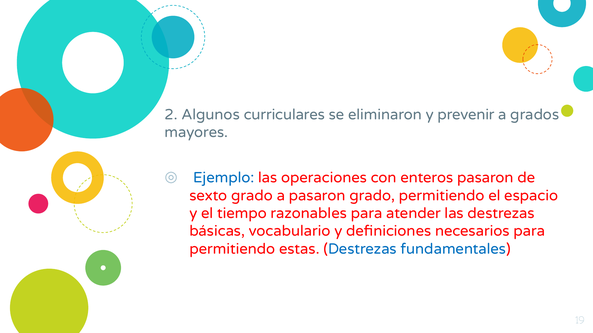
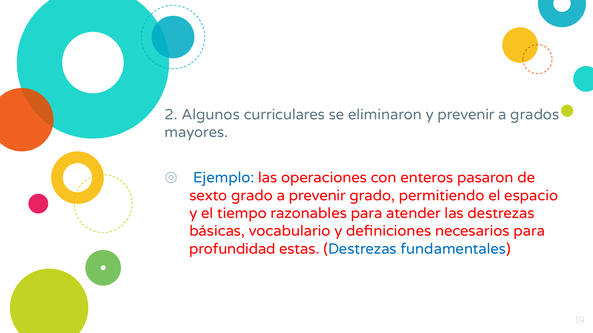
a pasaron: pasaron -> prevenir
permitiendo at (232, 249): permitiendo -> profundidad
